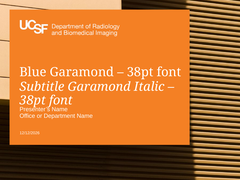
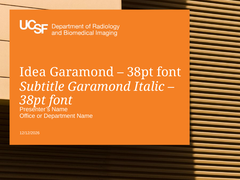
Blue: Blue -> Idea
